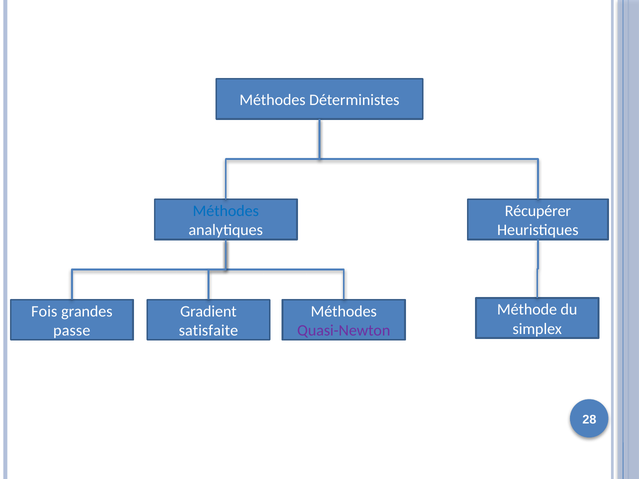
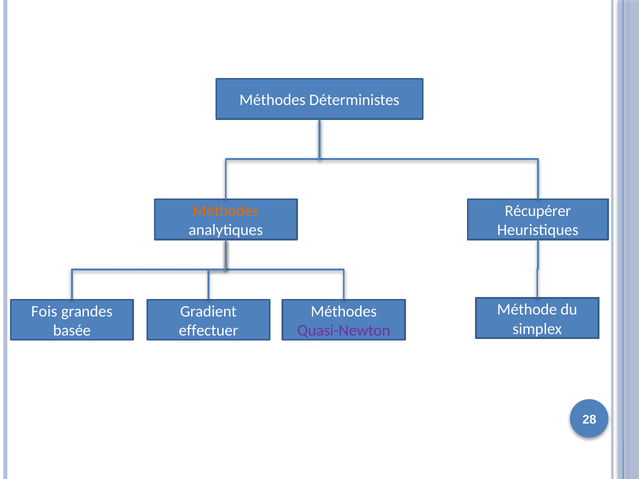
Méthodes at (226, 211) colour: blue -> orange
passe: passe -> basée
satisfaite: satisfaite -> effectuer
